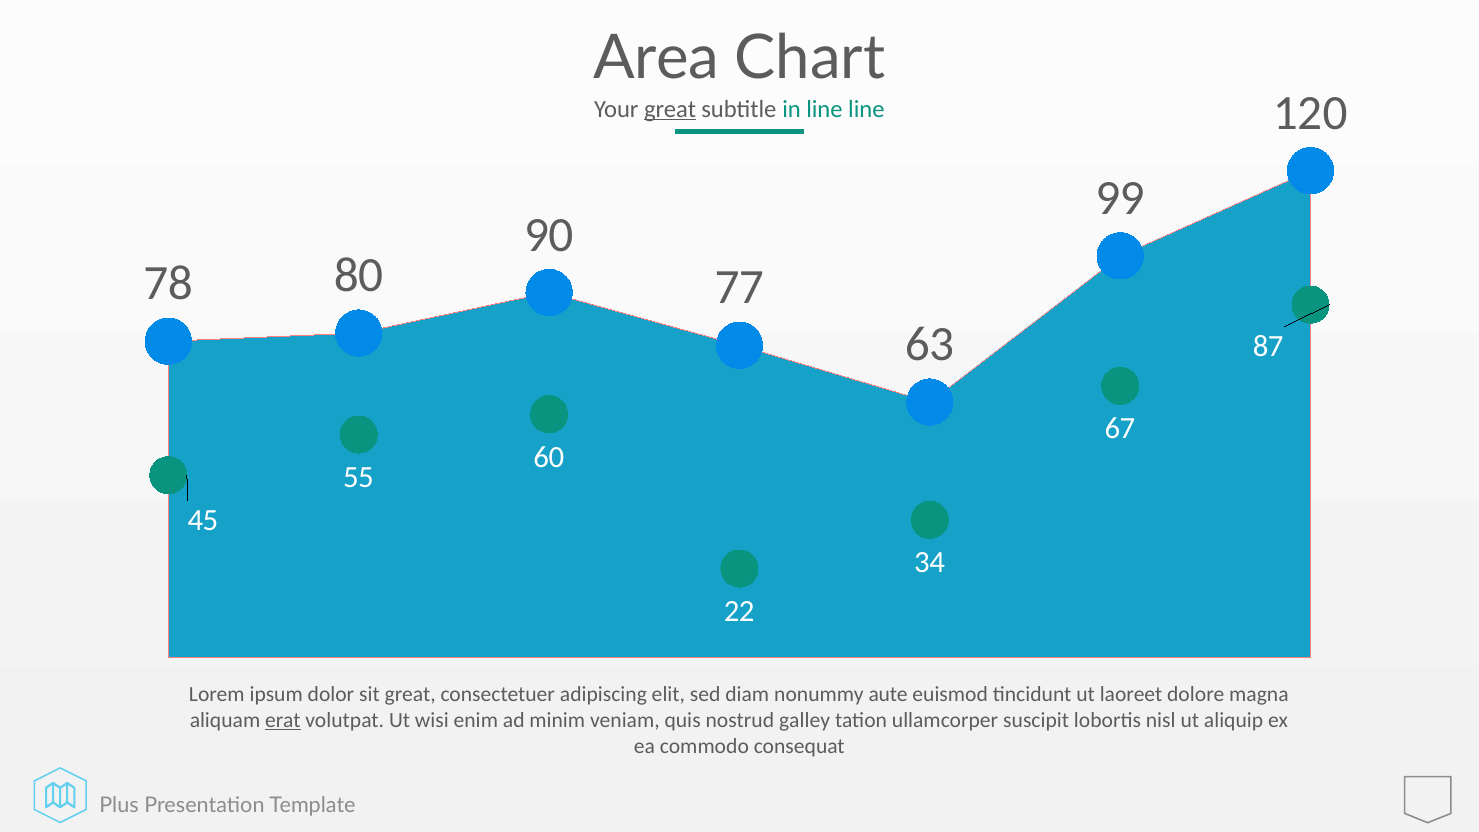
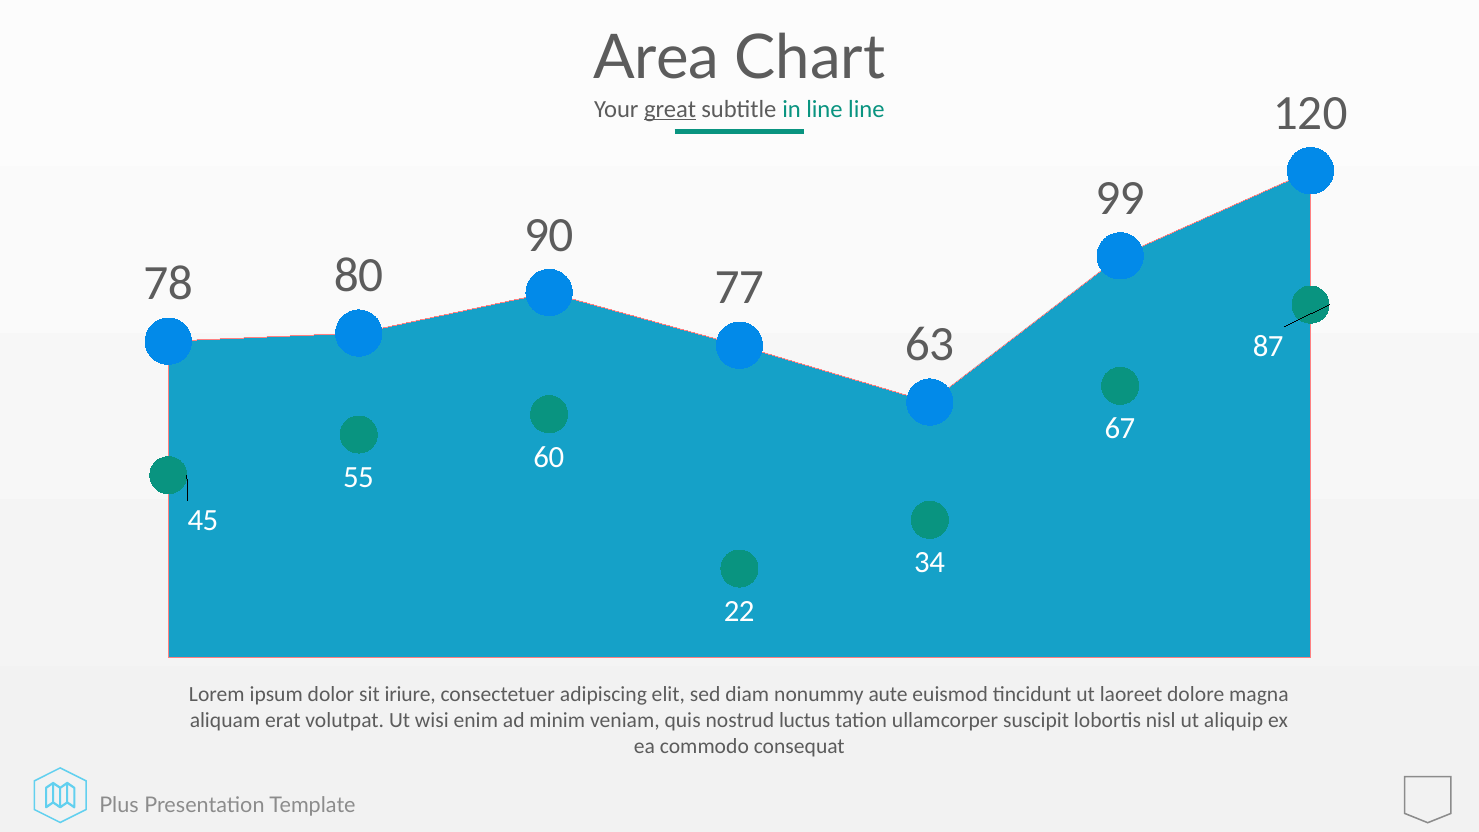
sit great: great -> iriure
erat underline: present -> none
galley: galley -> luctus
